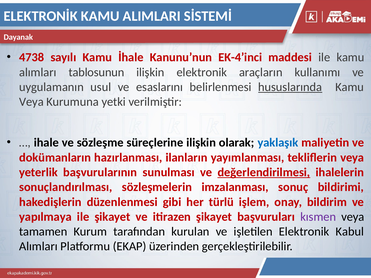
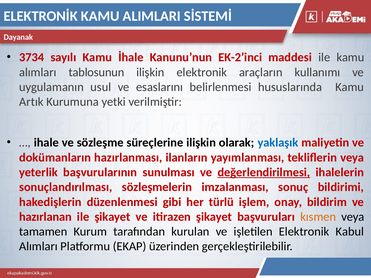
4738: 4738 -> 3734
EK-4’inci: EK-4’inci -> EK-2’inci
hususlarında underline: present -> none
Veya at (31, 102): Veya -> Artık
yapılmaya: yapılmaya -> hazırlanan
kısmen colour: purple -> orange
